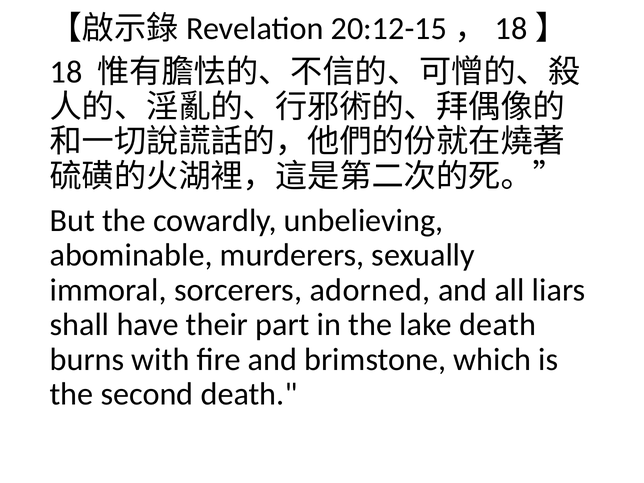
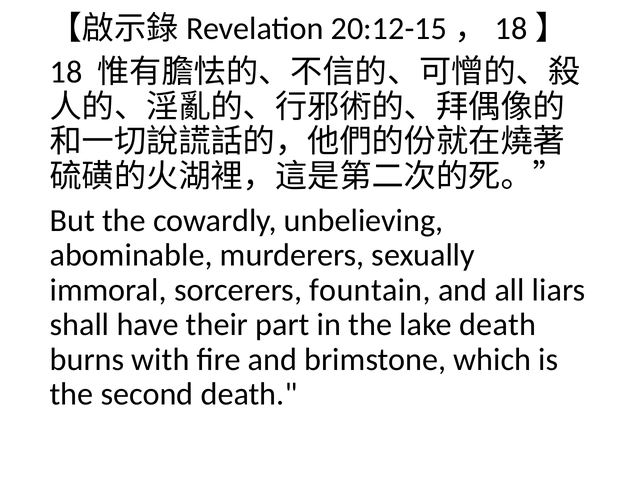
adorned: adorned -> fountain
